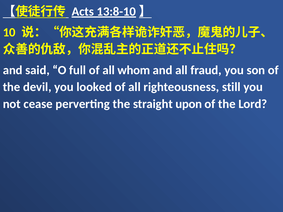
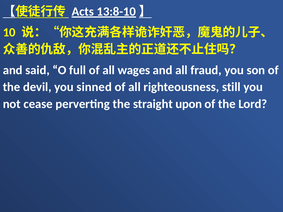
whom: whom -> wages
looked: looked -> sinned
